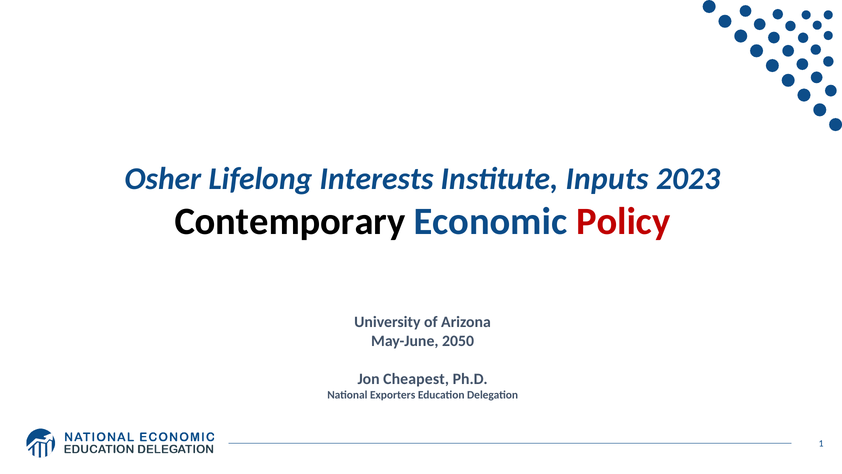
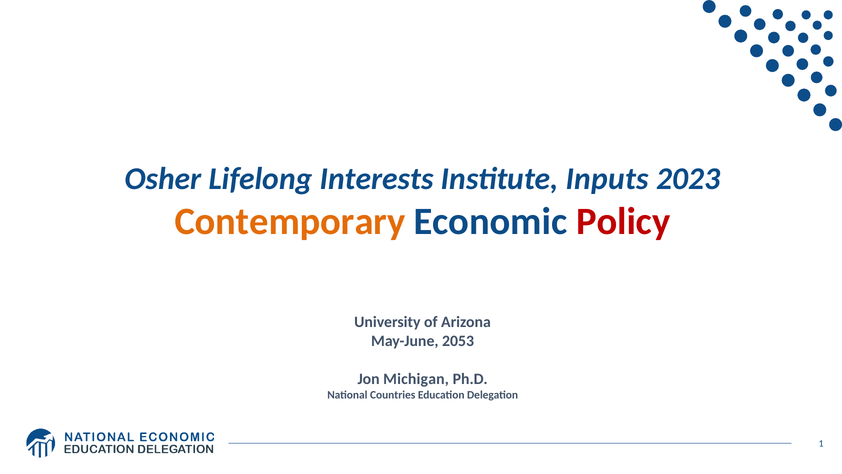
Contemporary colour: black -> orange
2050: 2050 -> 2053
Cheapest: Cheapest -> Michigan
Exporters: Exporters -> Countries
